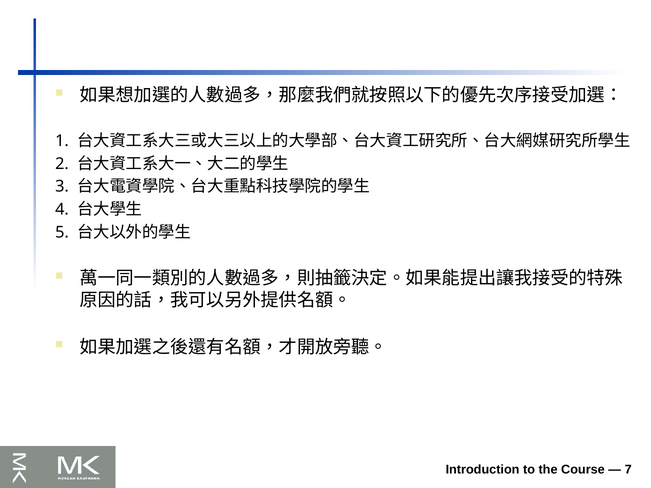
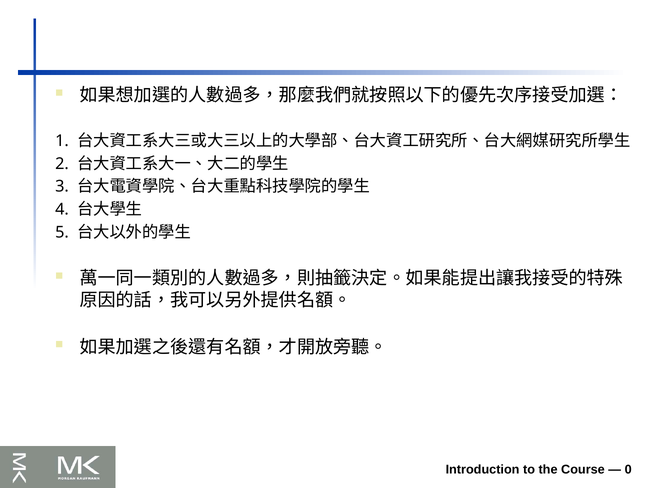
7: 7 -> 0
